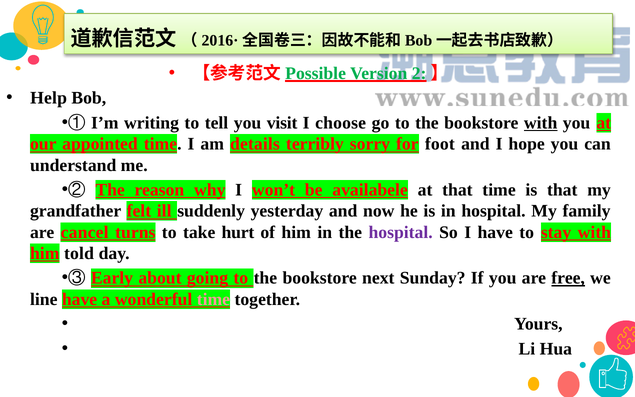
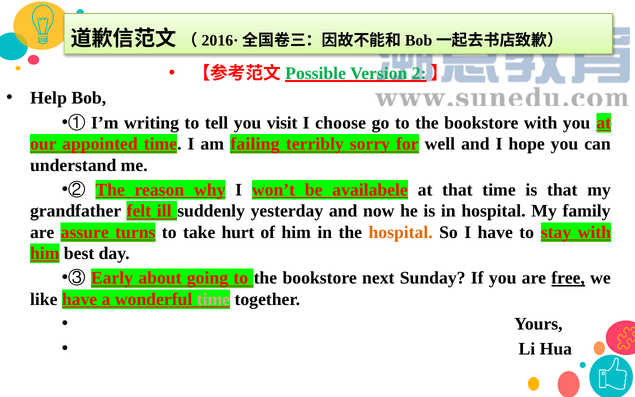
with at (541, 123) underline: present -> none
details: details -> failing
foot: foot -> well
cancel: cancel -> assure
hospital at (401, 232) colour: purple -> orange
told: told -> best
line: line -> like
